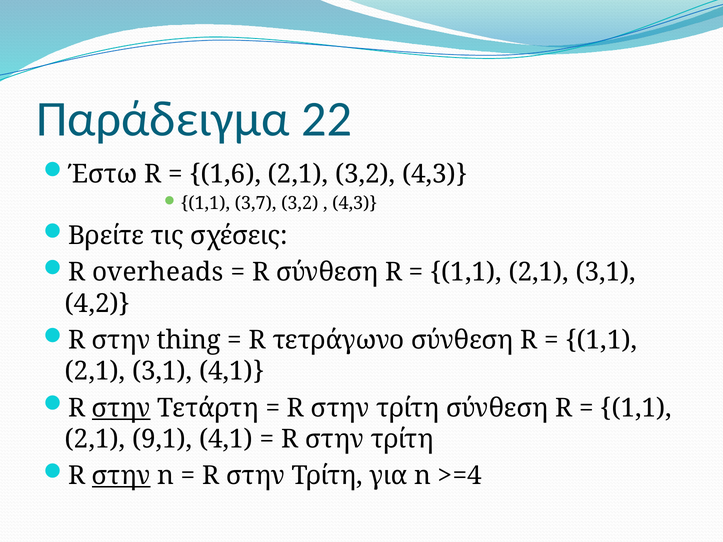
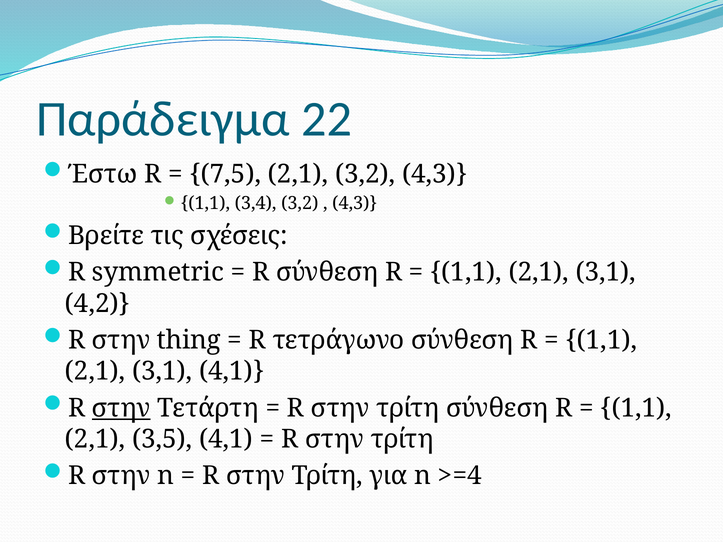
1,6: 1,6 -> 7,5
3,7: 3,7 -> 3,4
overheads: overheads -> symmetric
9,1: 9,1 -> 3,5
στην at (121, 476) underline: present -> none
